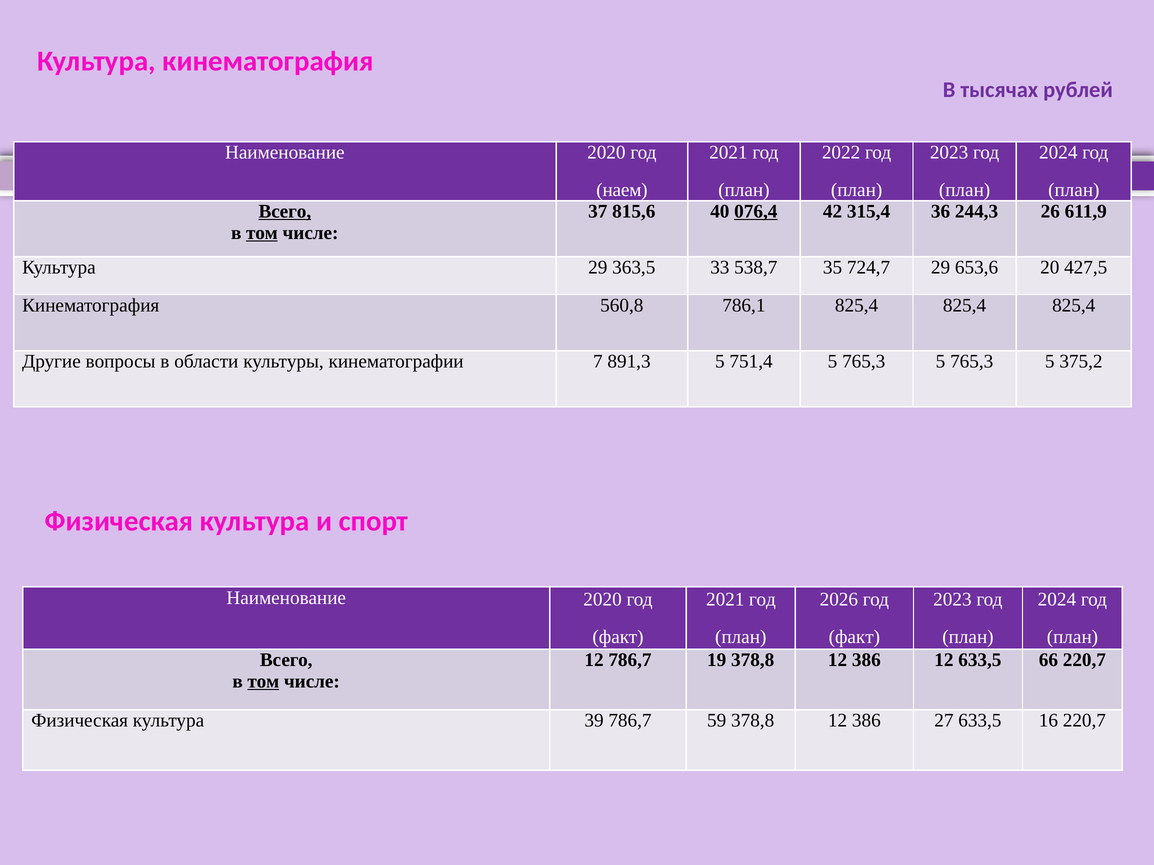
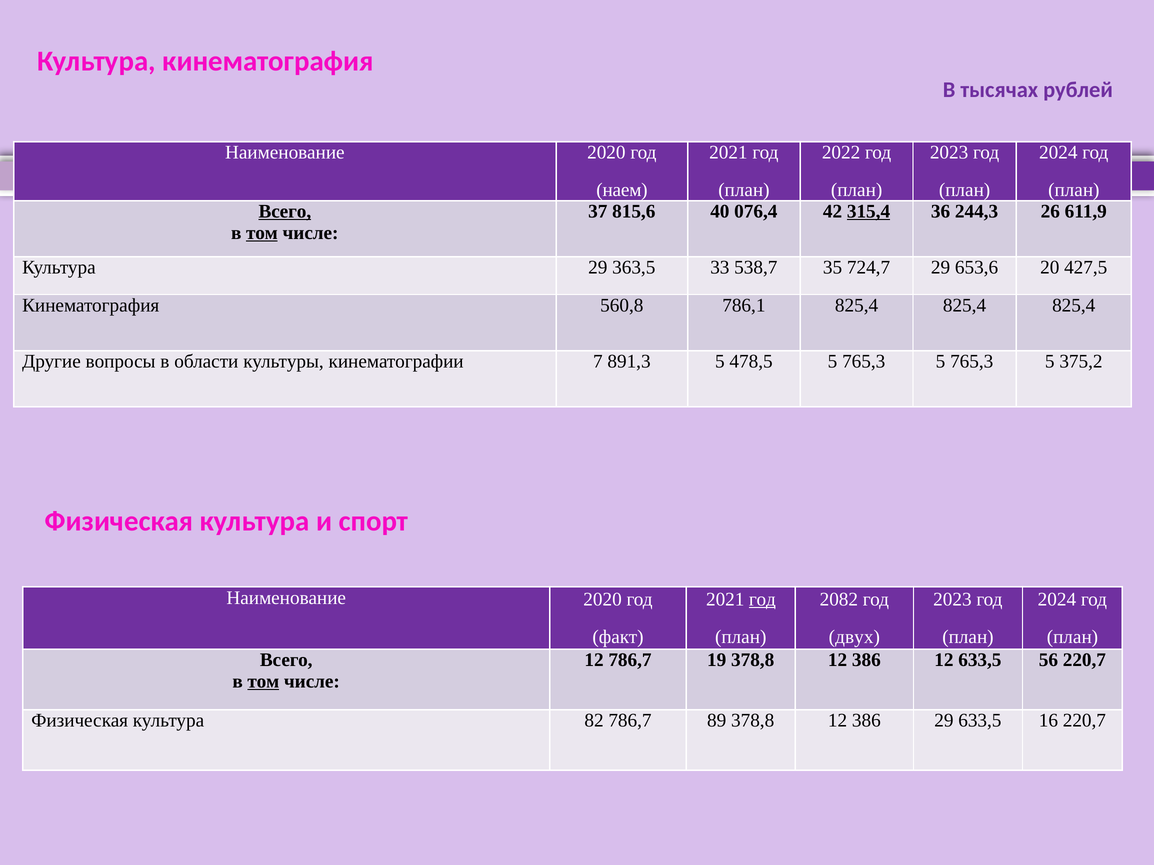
076,4 underline: present -> none
315,4 underline: none -> present
751,4: 751,4 -> 478,5
год at (762, 600) underline: none -> present
2026: 2026 -> 2082
факт at (854, 637): факт -> двух
66: 66 -> 56
39: 39 -> 82
59: 59 -> 89
386 27: 27 -> 29
